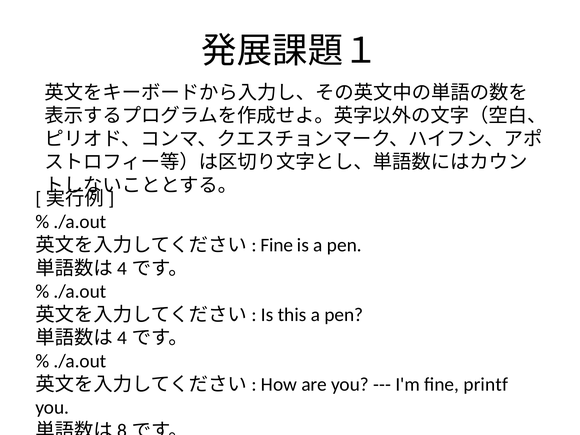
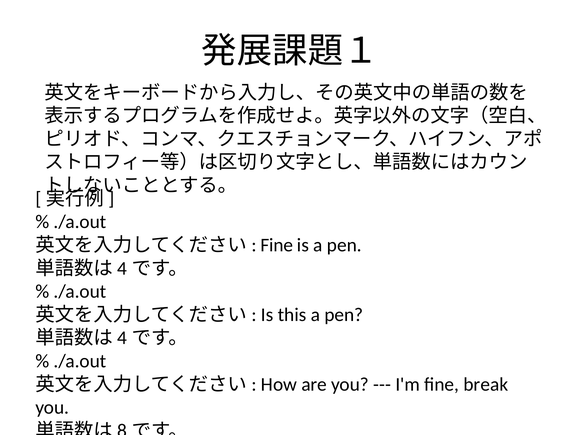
printf: printf -> break
